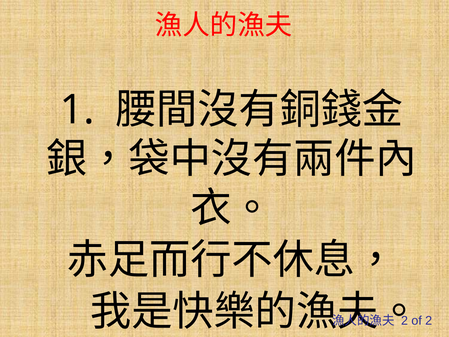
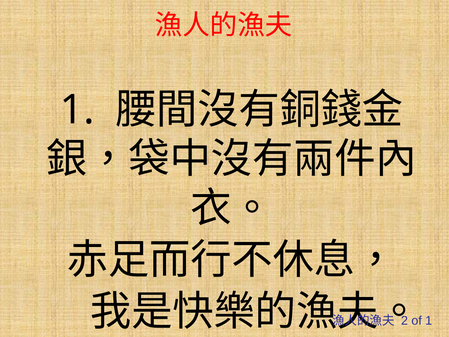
2 at (429, 320): 2 -> 1
